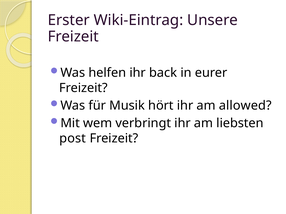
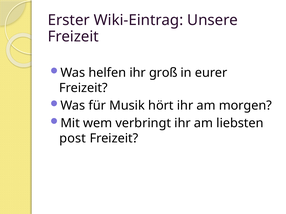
back: back -> groß
allowed: allowed -> morgen
